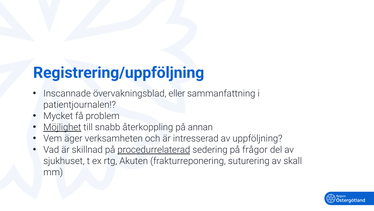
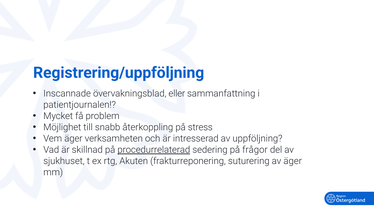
Möjlighet underline: present -> none
annan: annan -> stress
av skall: skall -> äger
